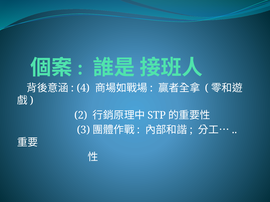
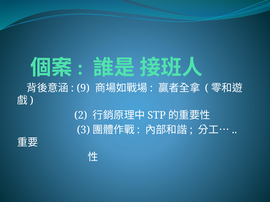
4: 4 -> 9
